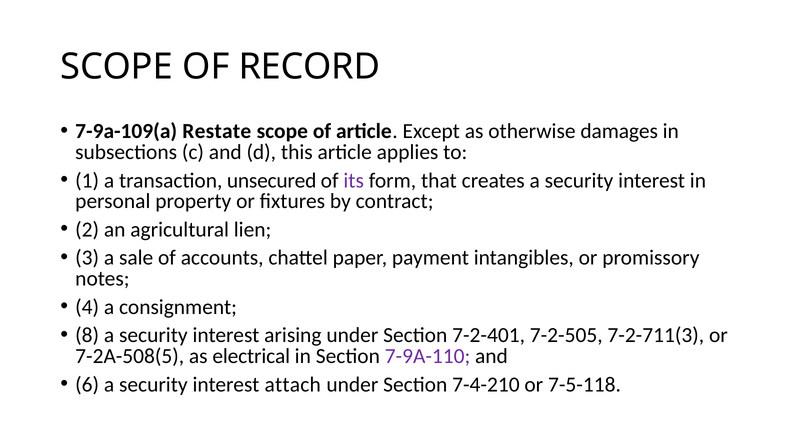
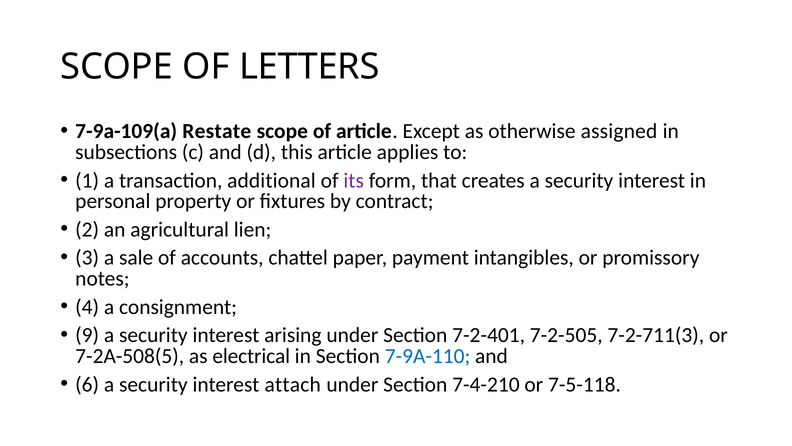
RECORD: RECORD -> LETTERS
damages: damages -> assigned
unsecured: unsecured -> additional
8: 8 -> 9
7-9A-110 colour: purple -> blue
